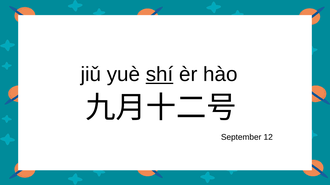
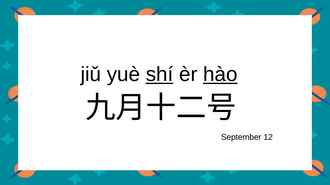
hào underline: none -> present
